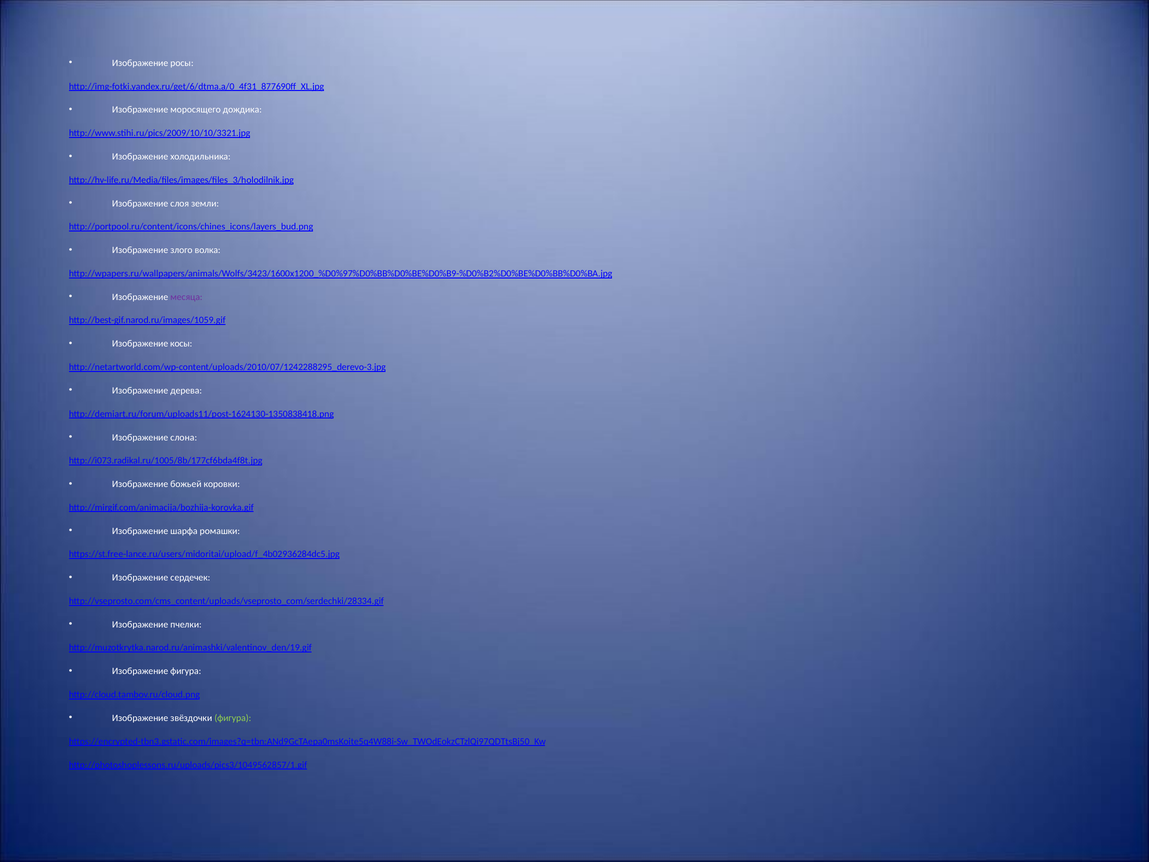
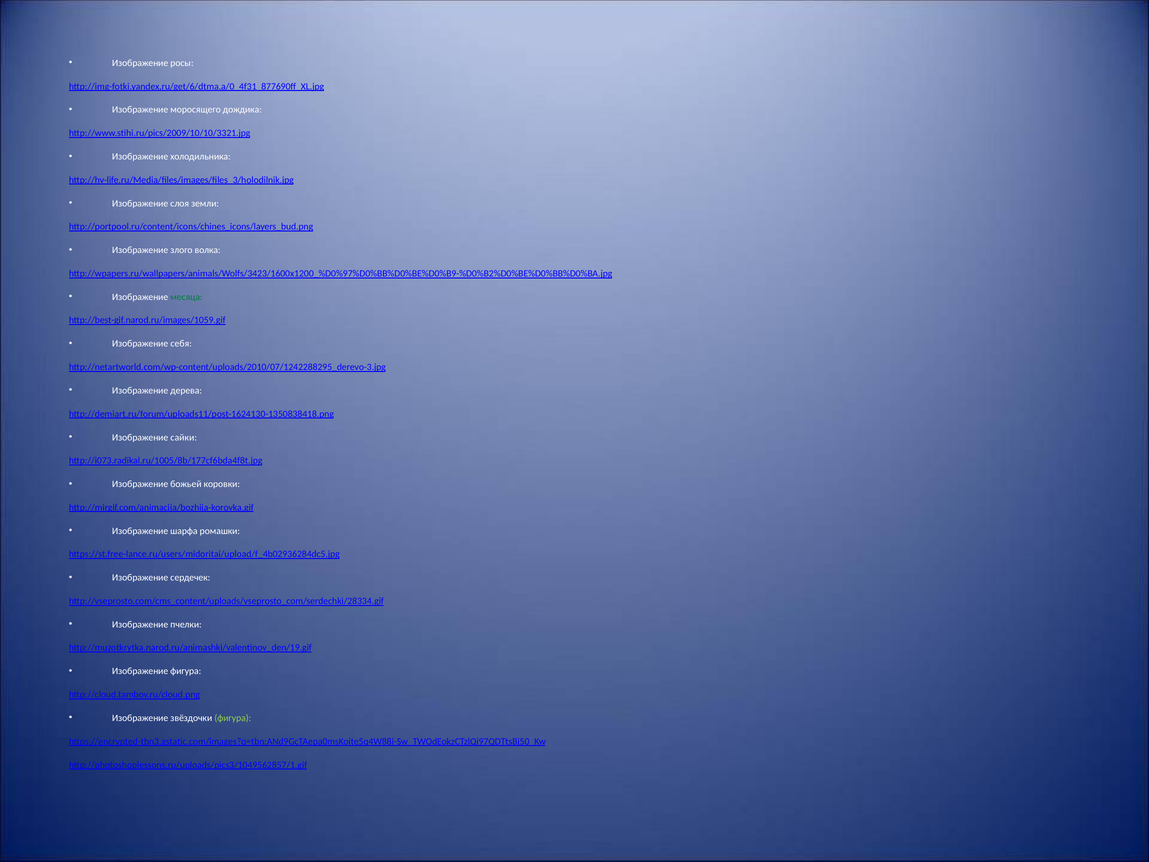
месяца colour: purple -> green
косы: косы -> себя
слона: слона -> сайки
